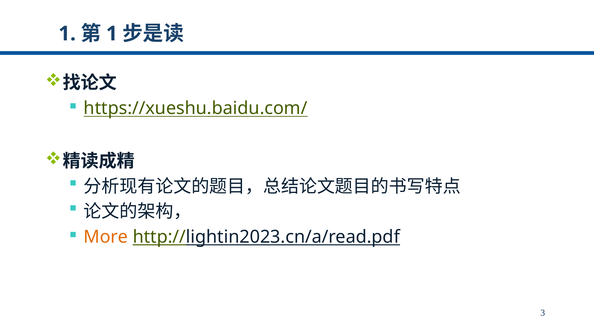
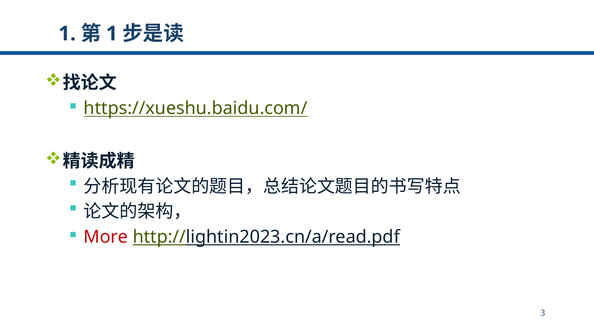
More colour: orange -> red
